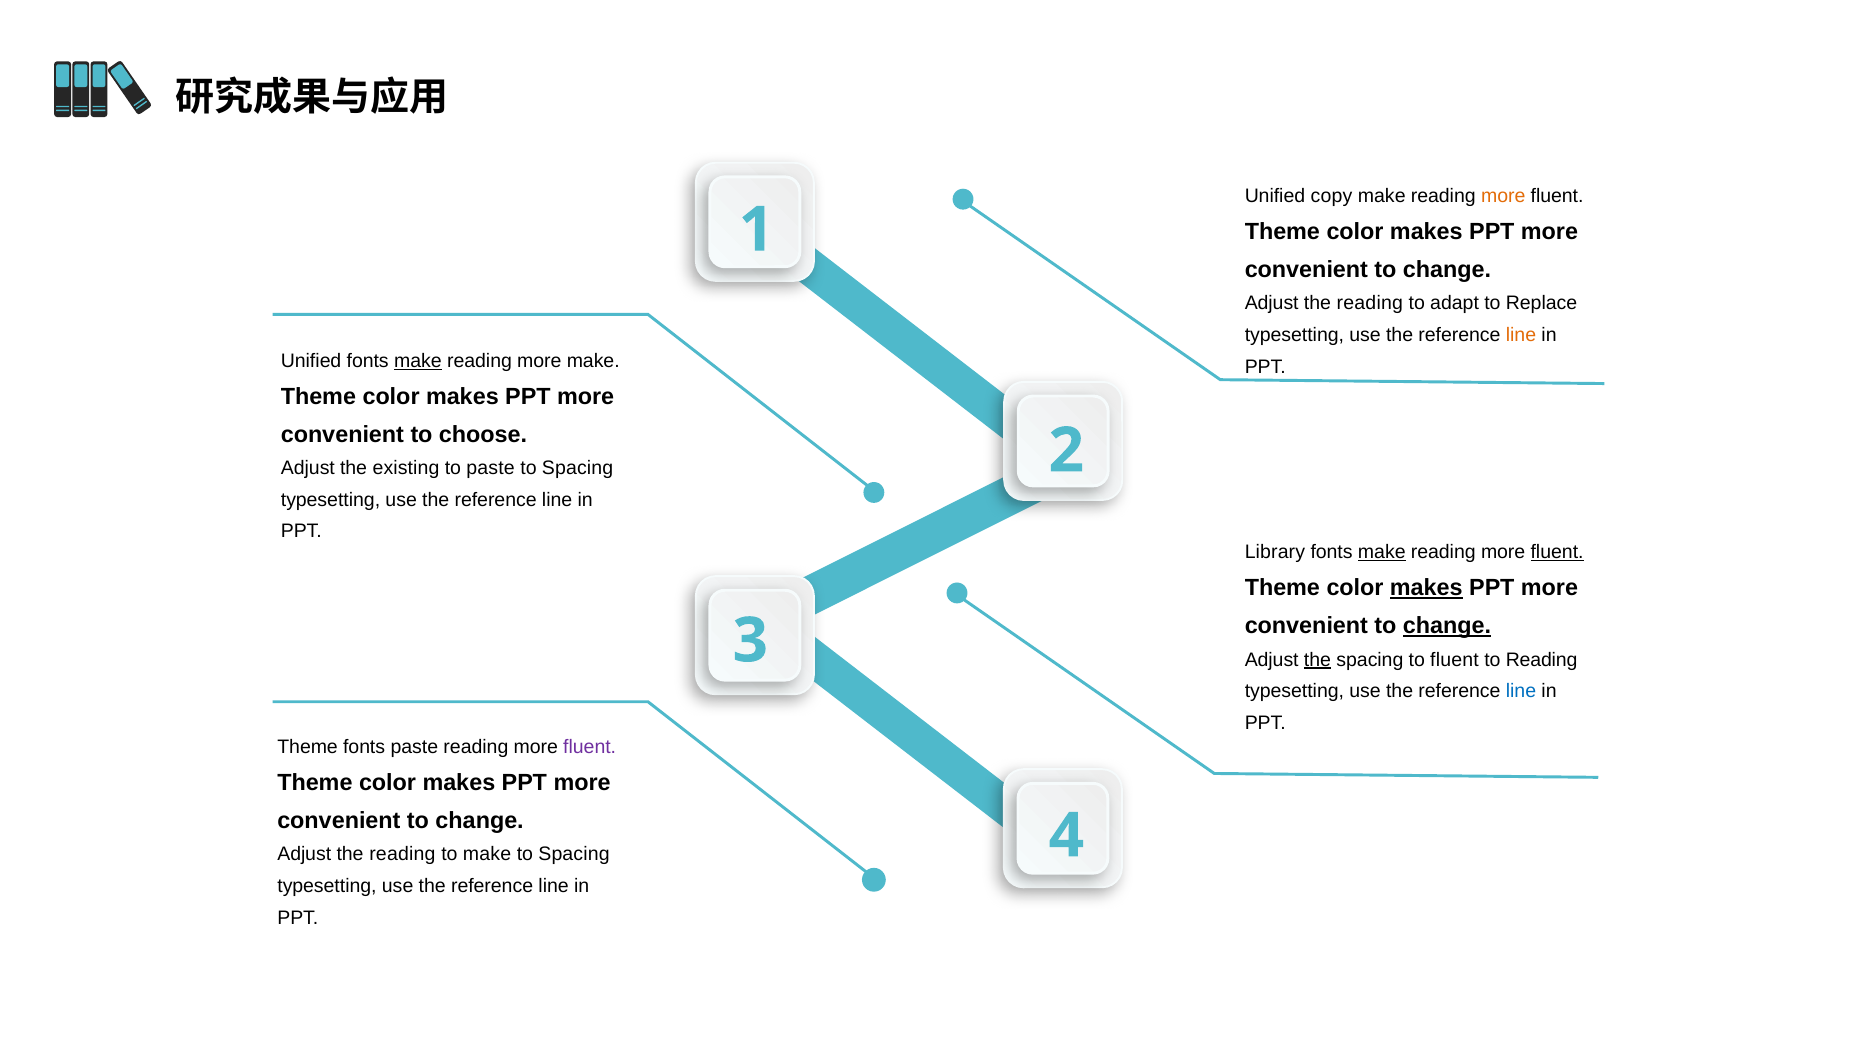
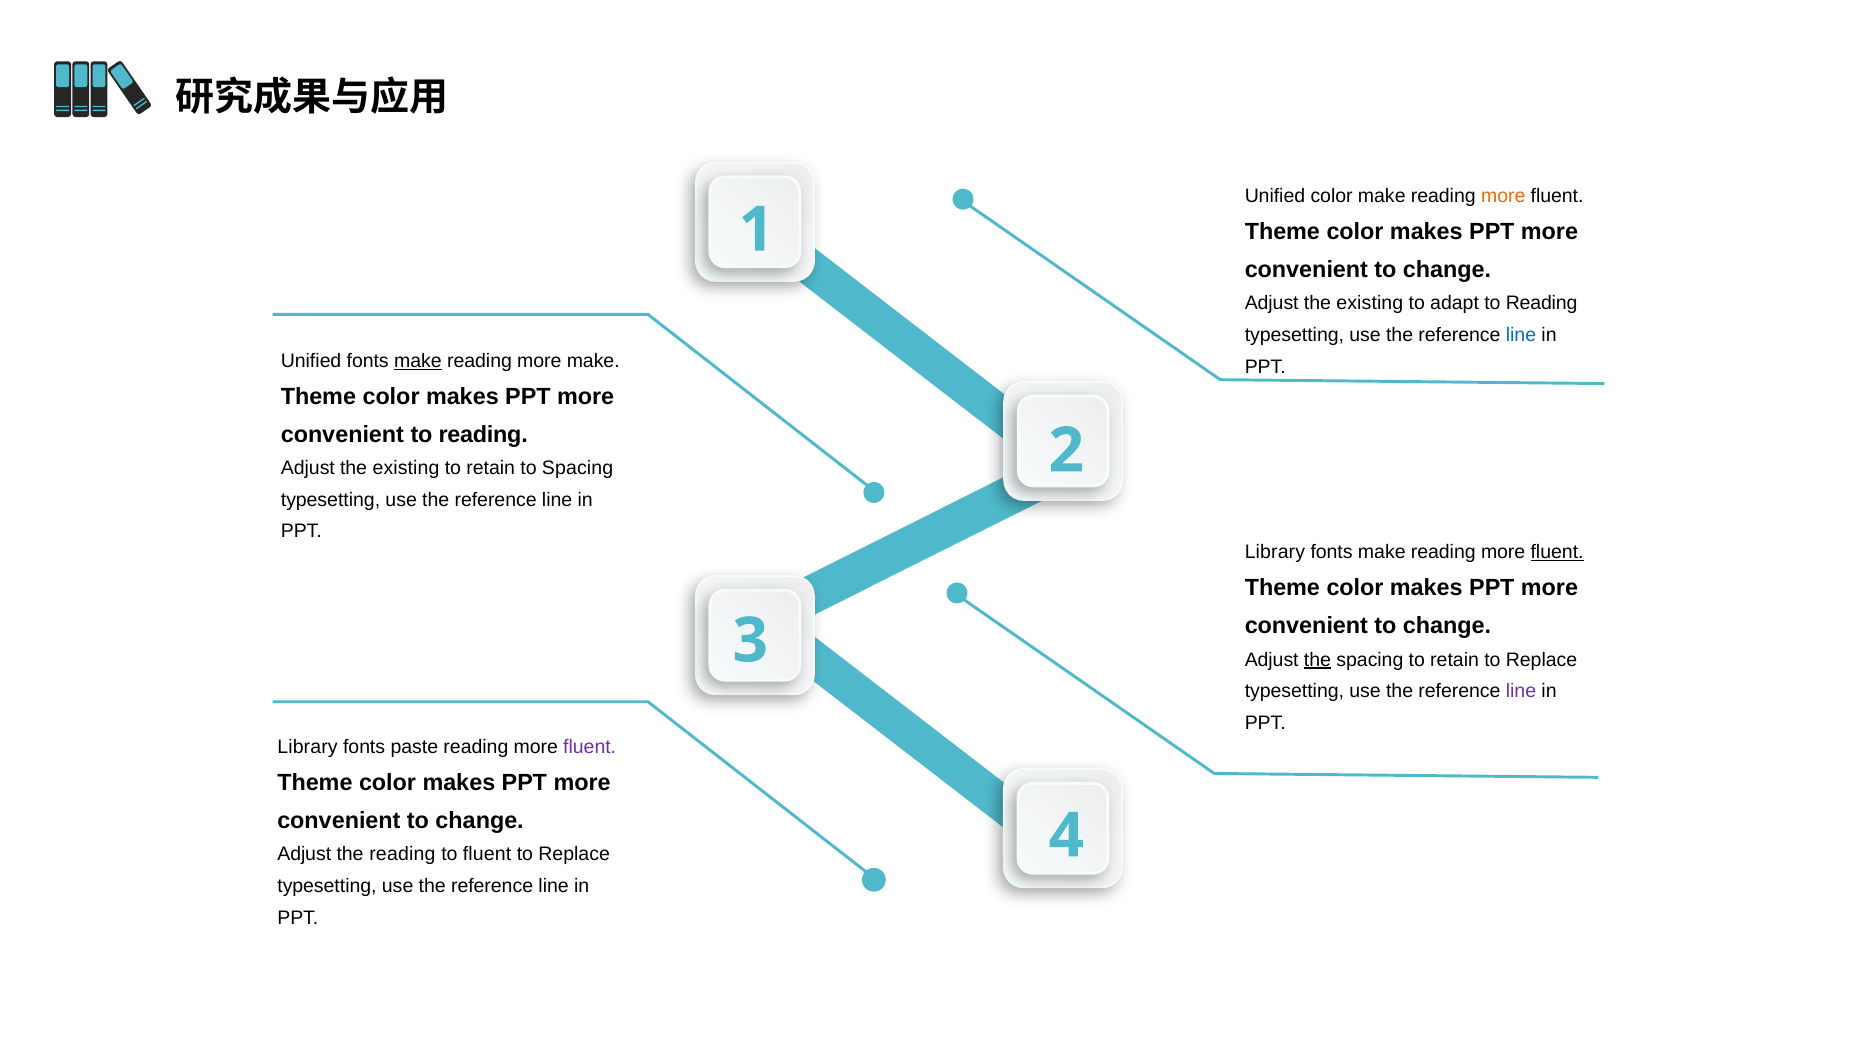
Unified copy: copy -> color
reading at (1370, 303): reading -> existing
adapt to Replace: Replace -> Reading
line at (1521, 335) colour: orange -> blue
convenient to choose: choose -> reading
paste at (491, 468): paste -> retain
make at (1382, 552) underline: present -> none
makes at (1426, 588) underline: present -> none
change at (1447, 626) underline: present -> none
spacing to fluent: fluent -> retain
Reading at (1542, 659): Reading -> Replace
line at (1521, 691) colour: blue -> purple
Theme at (308, 747): Theme -> Library
to make: make -> fluent
Spacing at (574, 854): Spacing -> Replace
